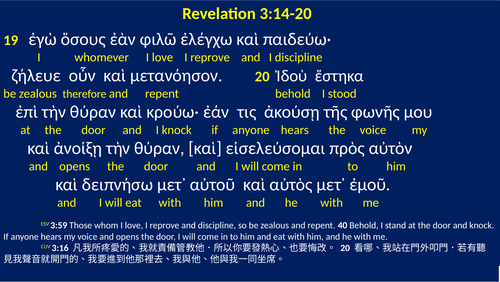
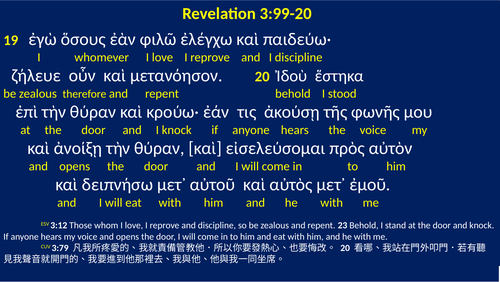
3:14-20: 3:14-20 -> 3:99-20
3:59: 3:59 -> 3:12
40: 40 -> 23
3:16: 3:16 -> 3:79
